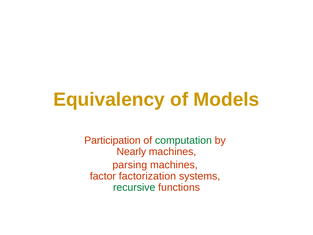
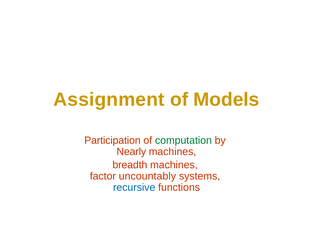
Equivalency: Equivalency -> Assignment
parsing: parsing -> breadth
factorization: factorization -> uncountably
recursive colour: green -> blue
